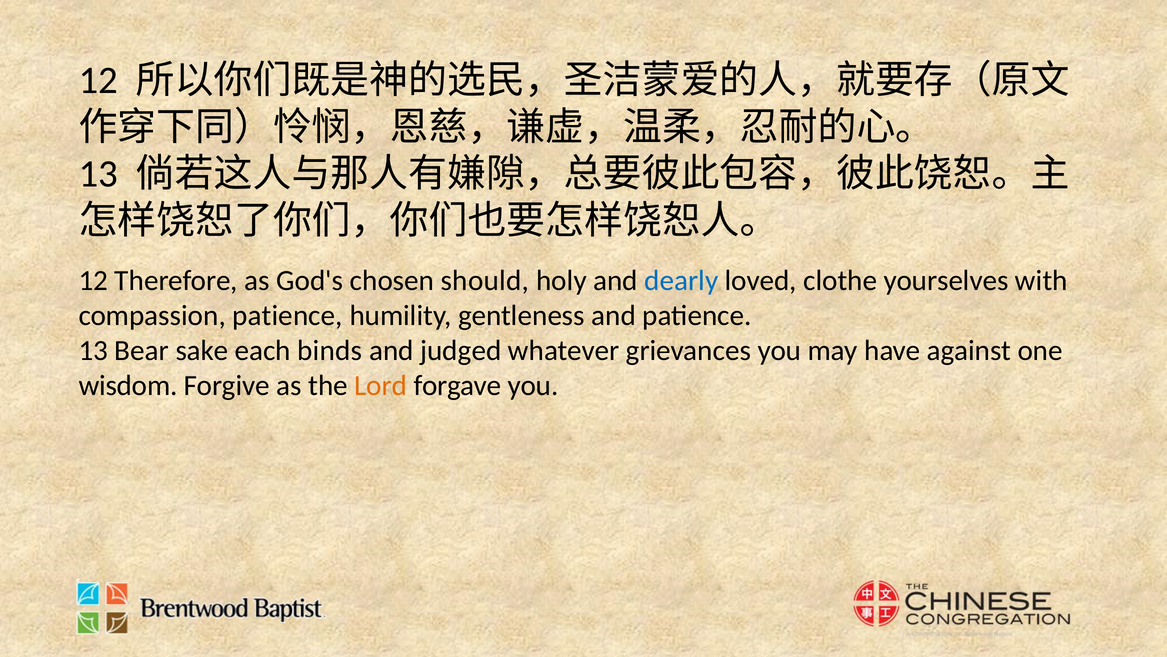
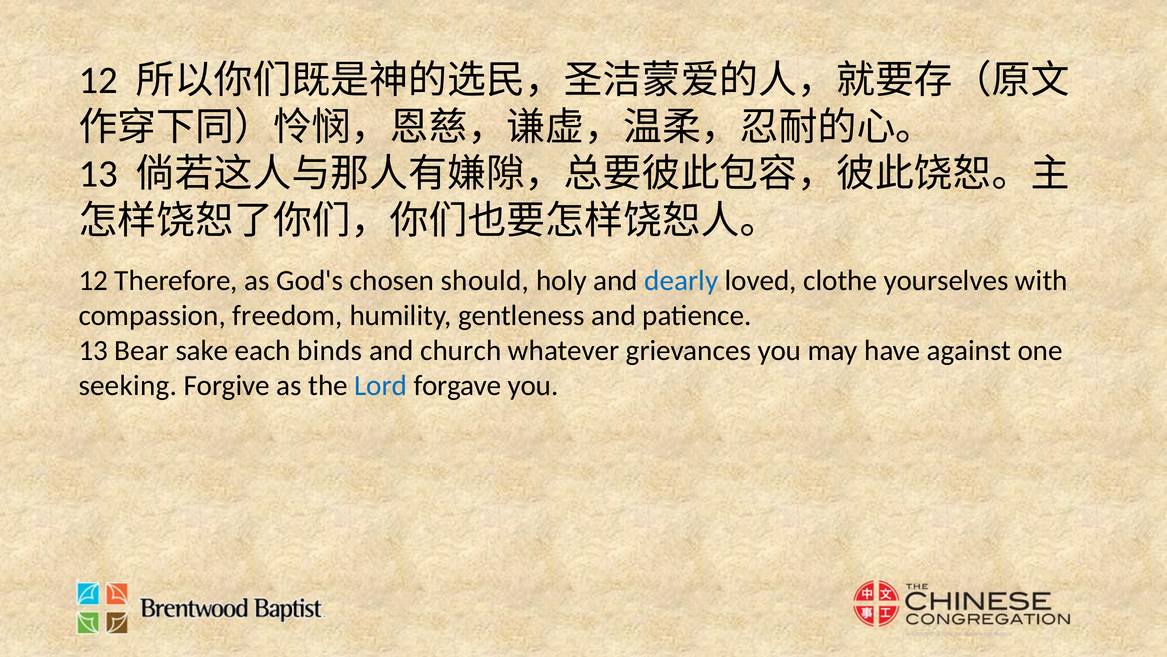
compassion patience: patience -> freedom
judged: judged -> church
wisdom: wisdom -> seeking
Lord colour: orange -> blue
